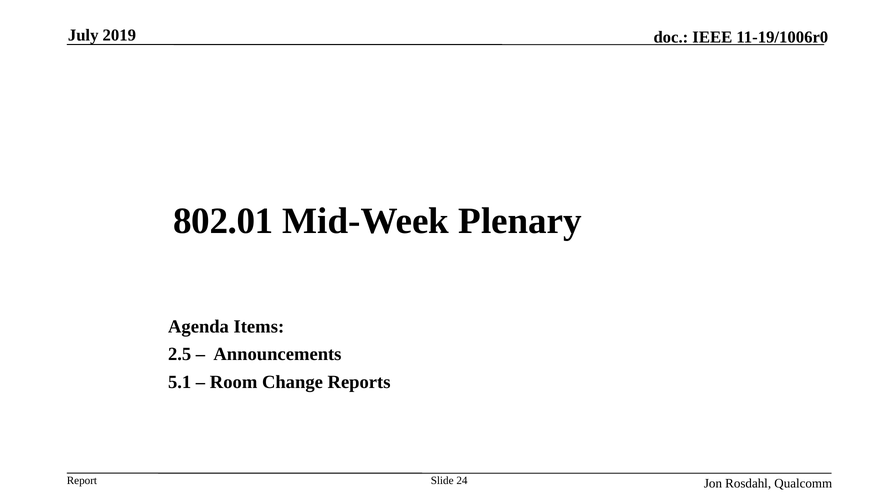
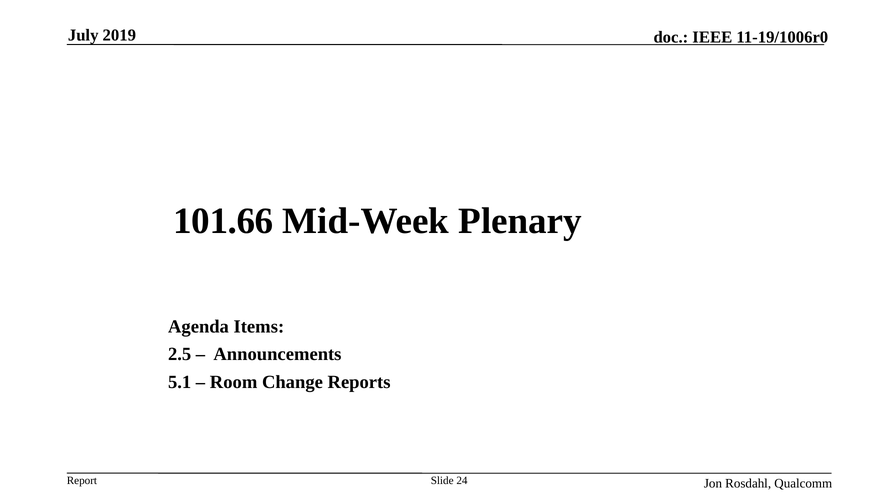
802.01: 802.01 -> 101.66
